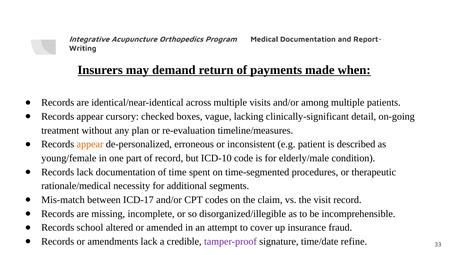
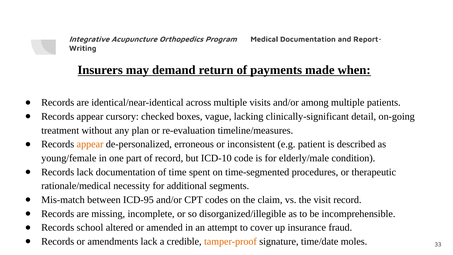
ICD-17: ICD-17 -> ICD-95
tamper-proof colour: purple -> orange
refine: refine -> moles
